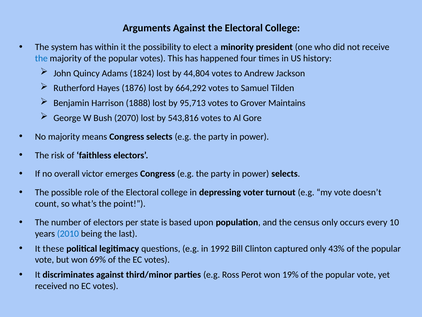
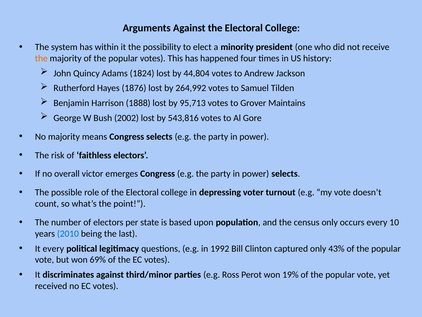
the at (41, 58) colour: blue -> orange
664,292: 664,292 -> 264,992
2070: 2070 -> 2002
It these: these -> every
